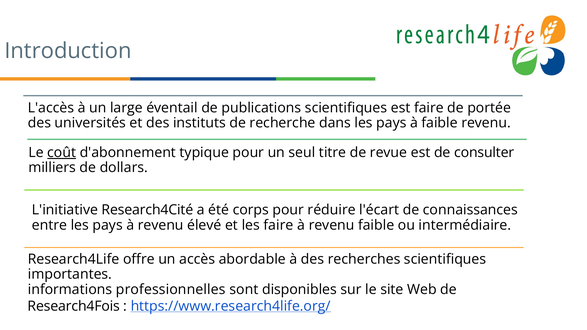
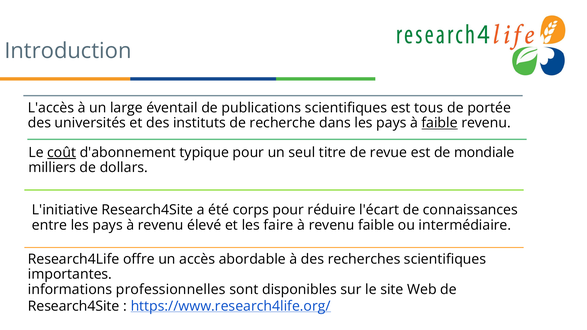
est faire: faire -> tous
faible at (440, 123) underline: none -> present
consulter: consulter -> mondiale
L'initiative Research4Cité: Research4Cité -> Research4Site
Research4Fois at (74, 306): Research4Fois -> Research4Site
